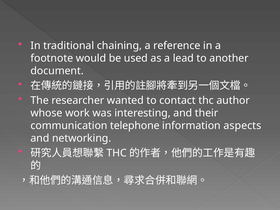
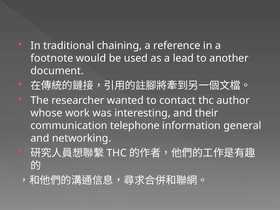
aspects: aspects -> general
